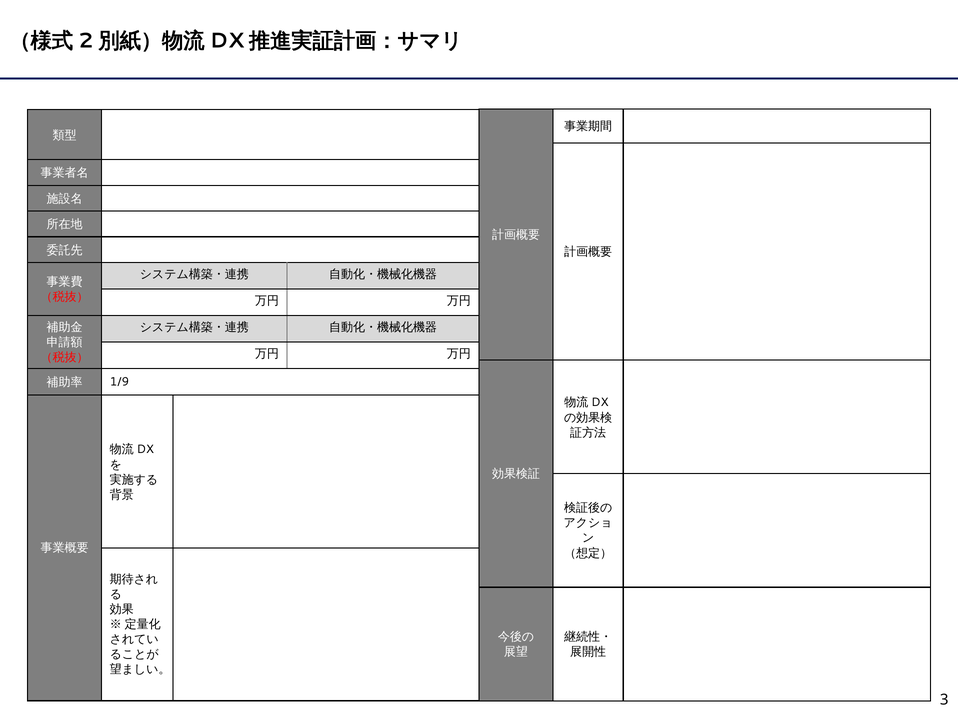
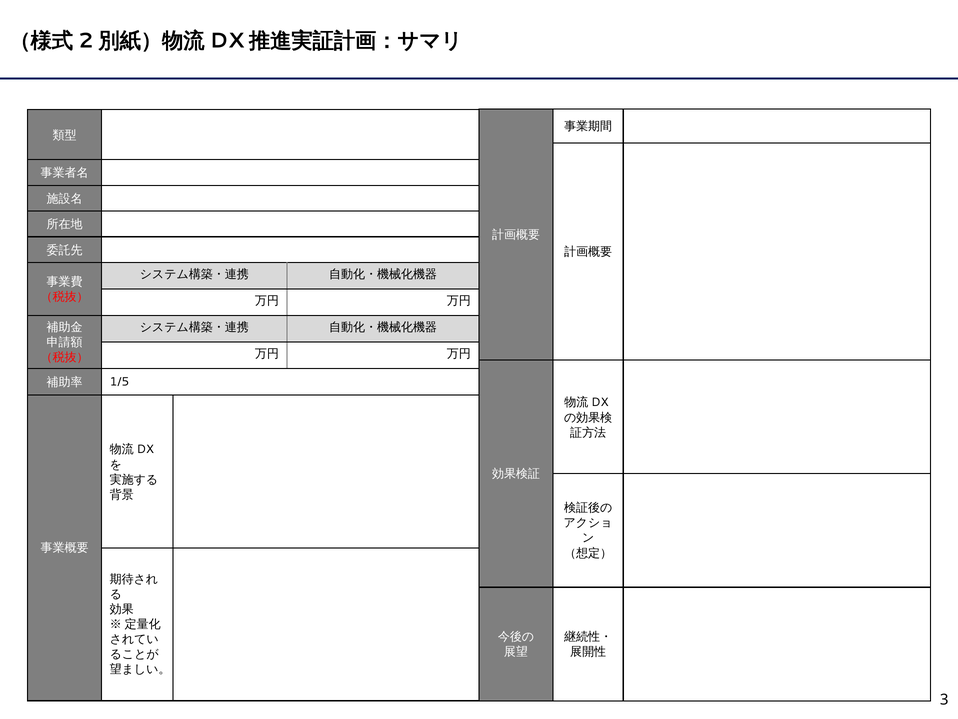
1/9: 1/9 -> 1/5
